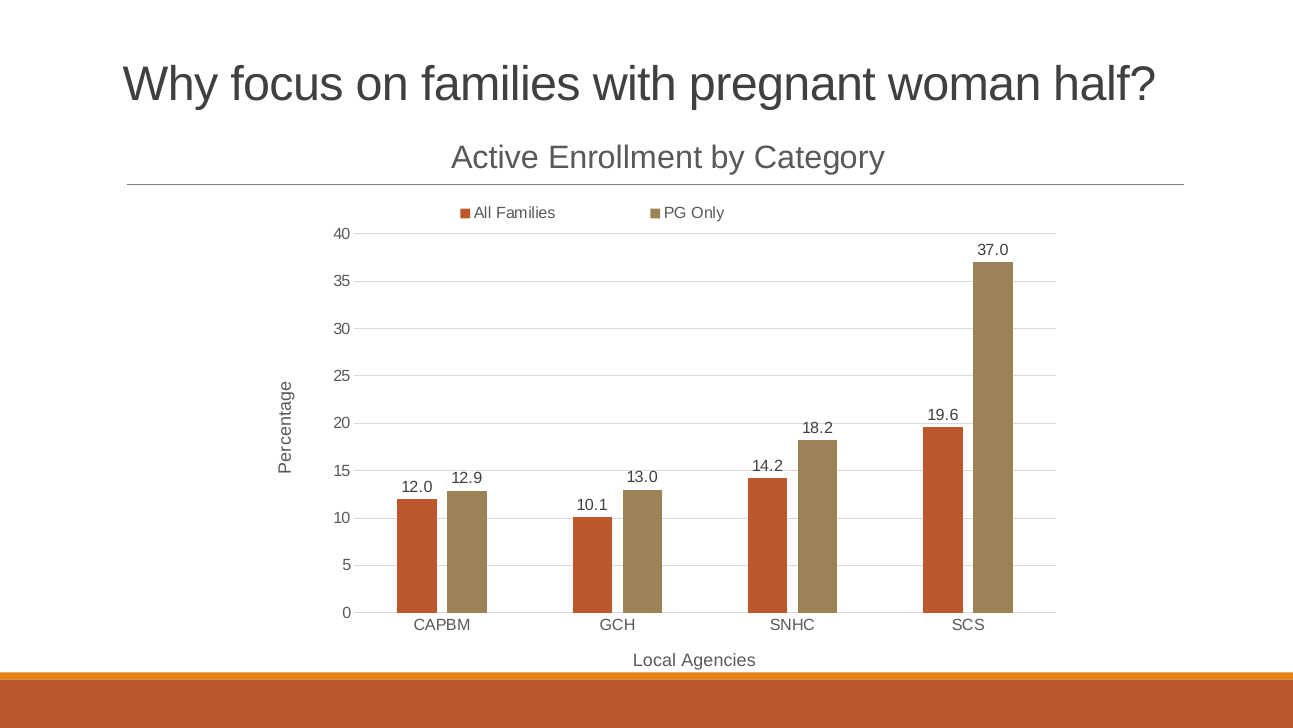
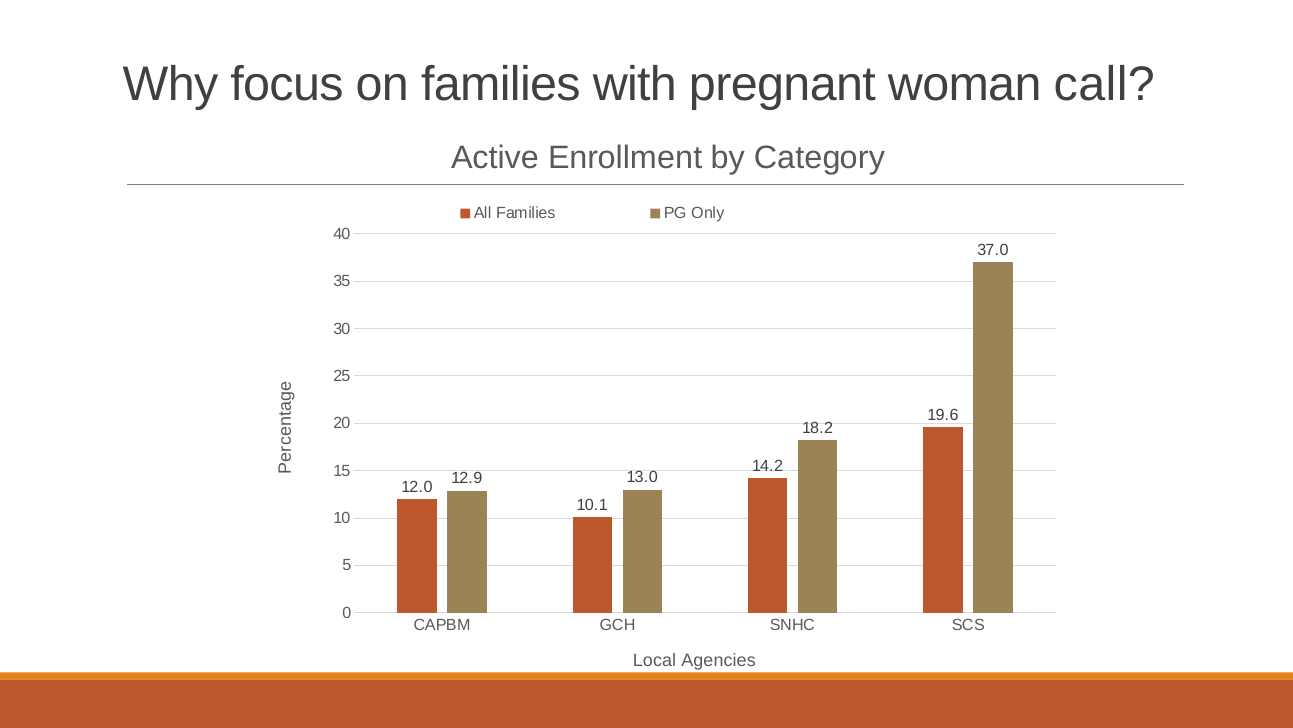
half: half -> call
